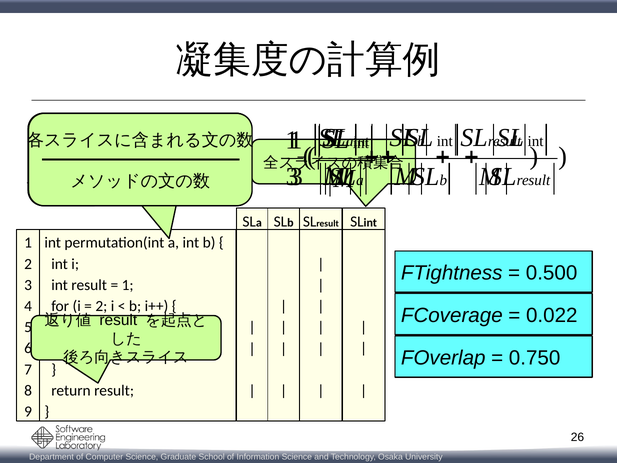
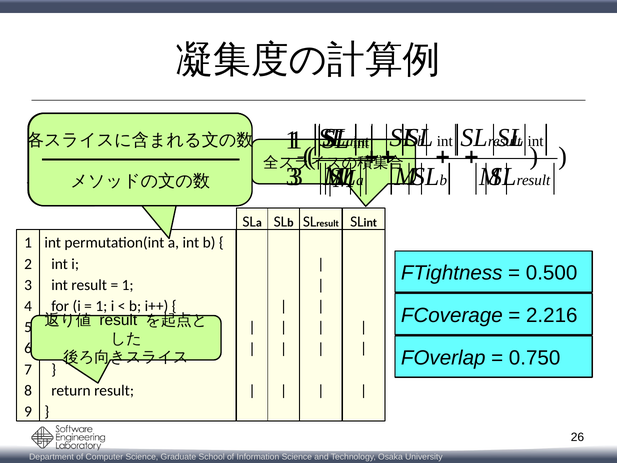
2 at (101, 306): 2 -> 1
0.022: 0.022 -> 2.216
